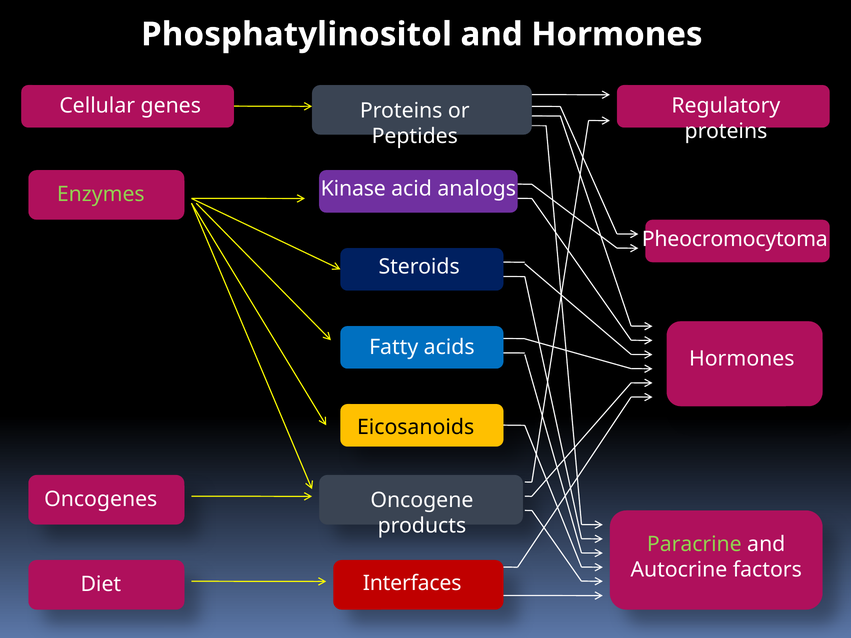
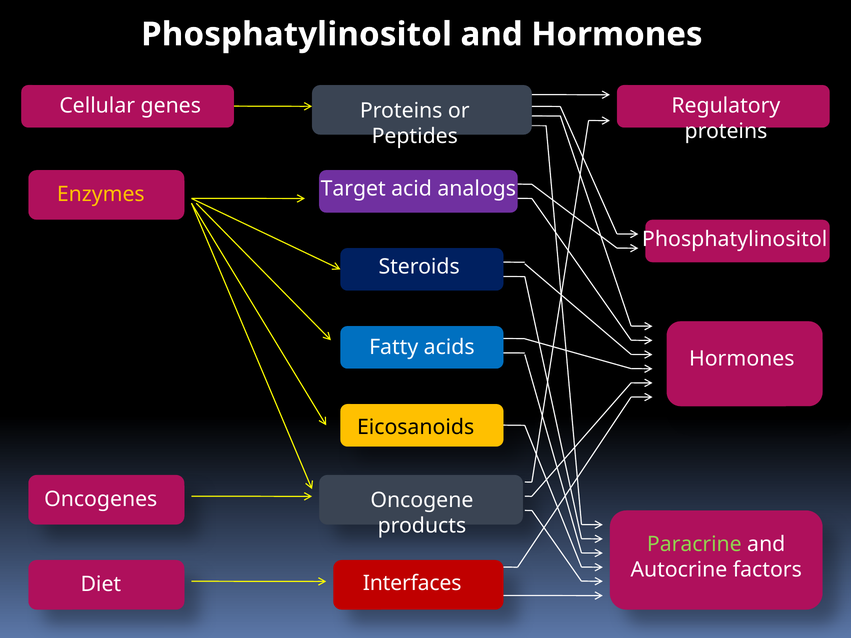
Kinase: Kinase -> Target
Enzymes colour: light green -> yellow
Pheocromocytoma at (735, 239): Pheocromocytoma -> Phosphatylinositol
